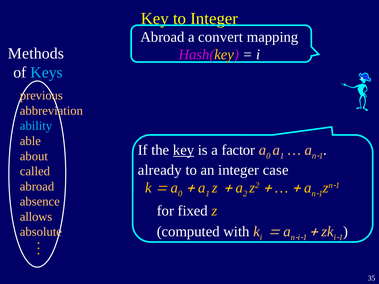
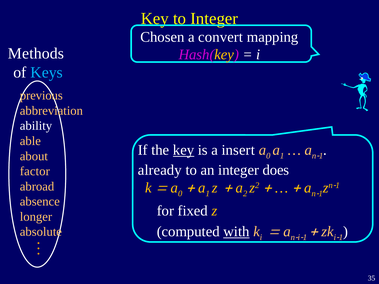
Abroad at (162, 37): Abroad -> Chosen
ability colour: light blue -> white
factor: factor -> insert
case: case -> does
called: called -> factor
allows: allows -> longer
with underline: none -> present
